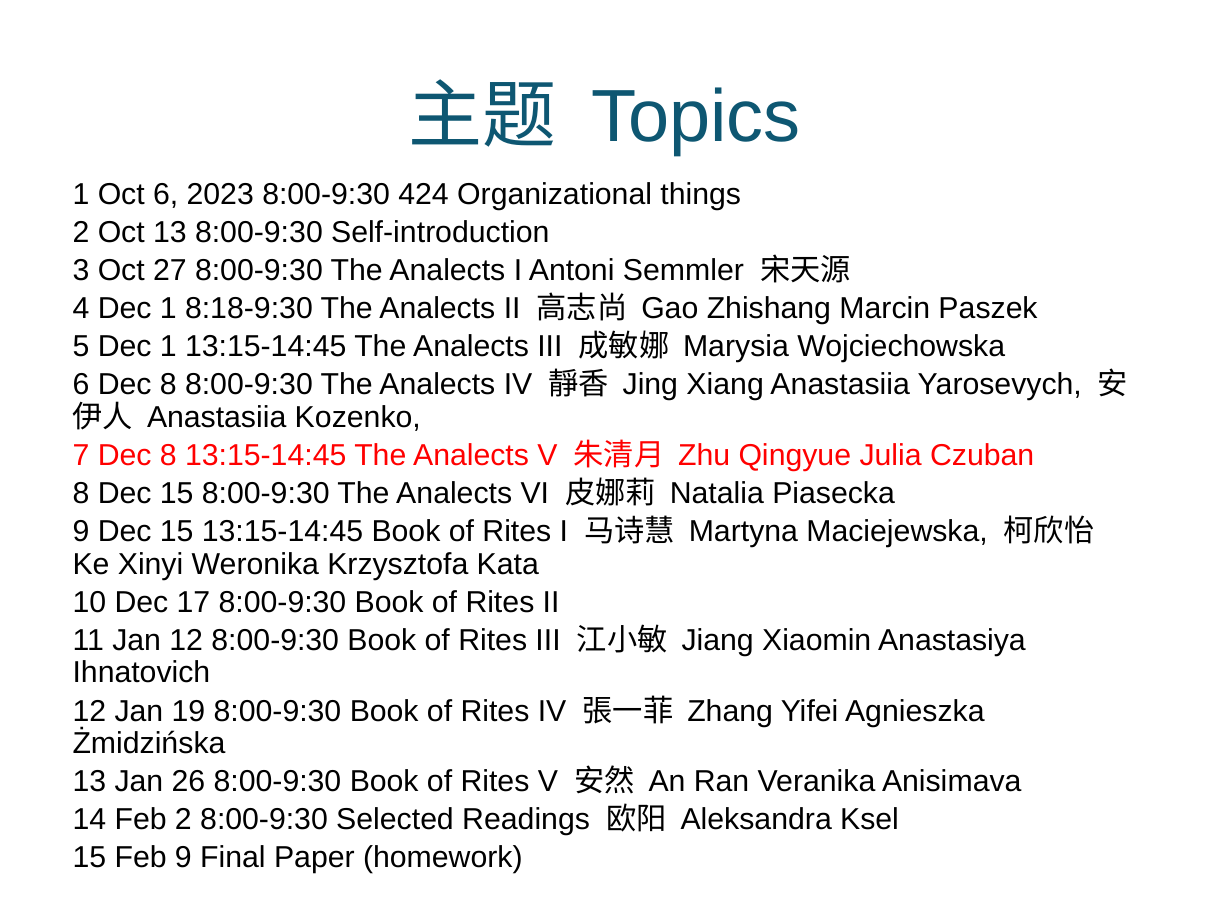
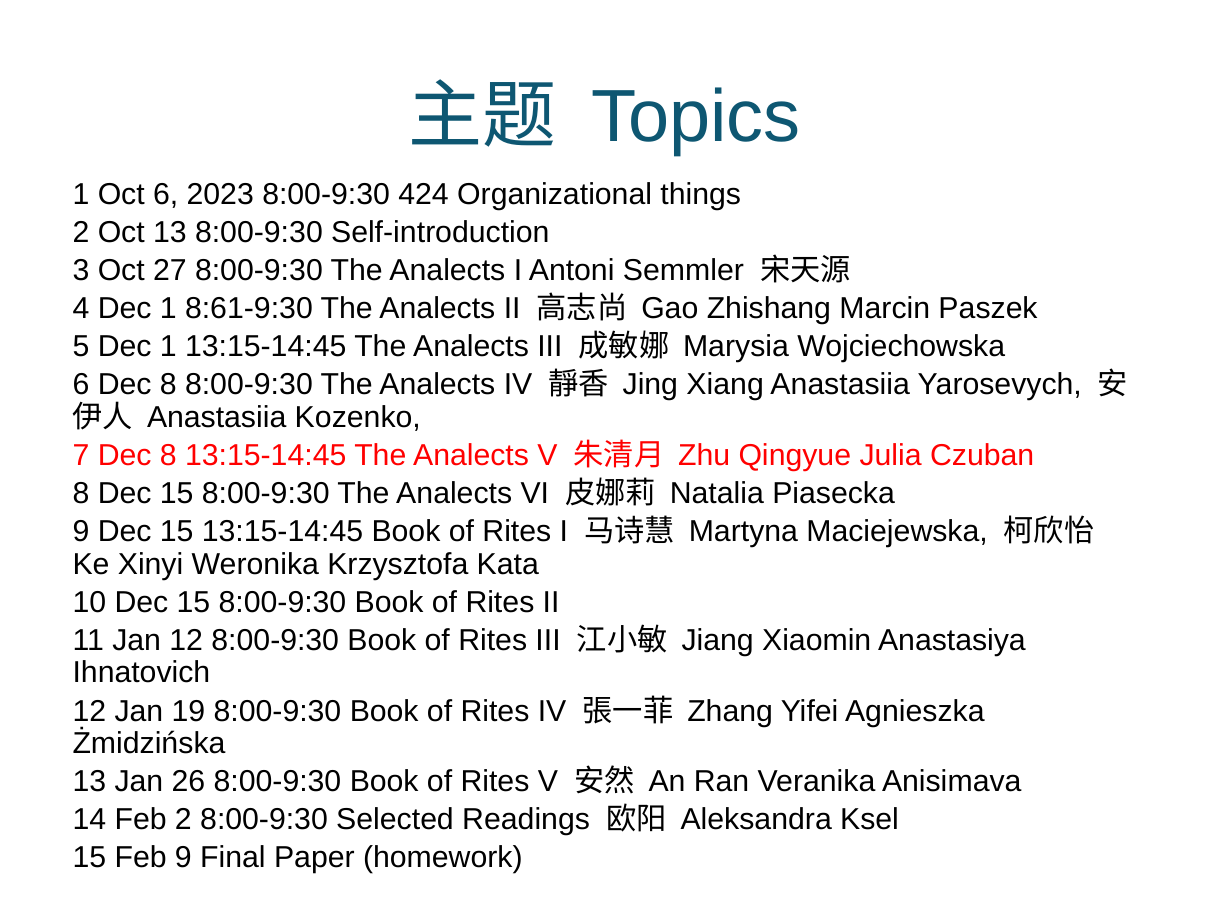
8:18-9:30: 8:18-9:30 -> 8:61-9:30
10 Dec 17: 17 -> 15
